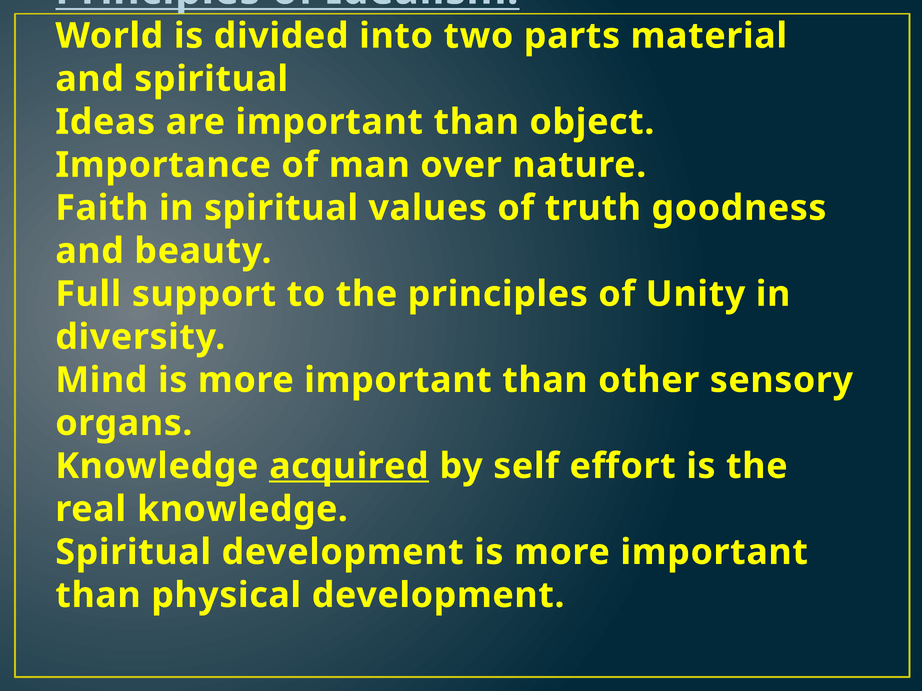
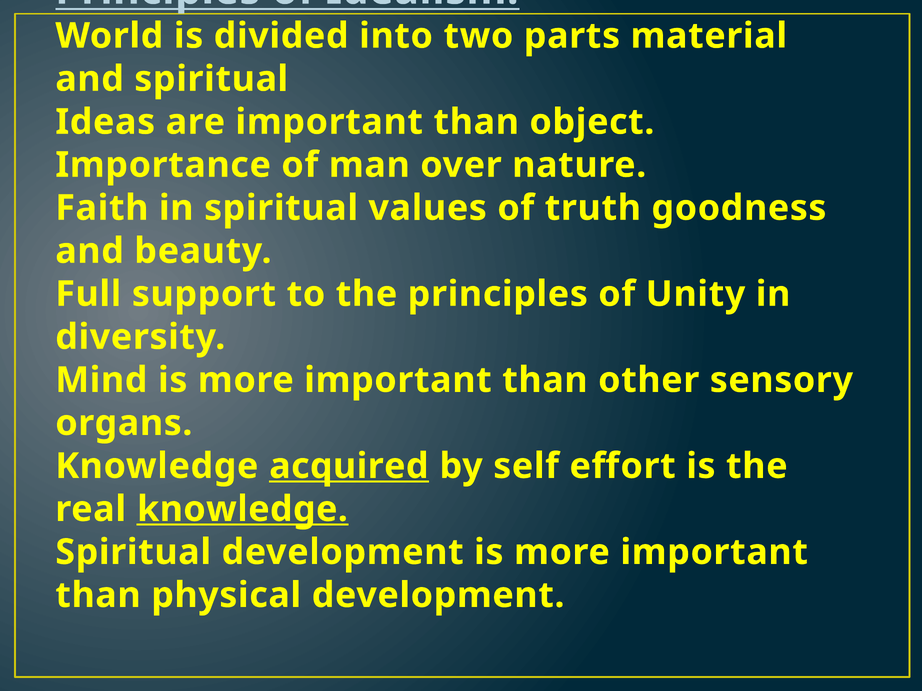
knowledge at (242, 509) underline: none -> present
